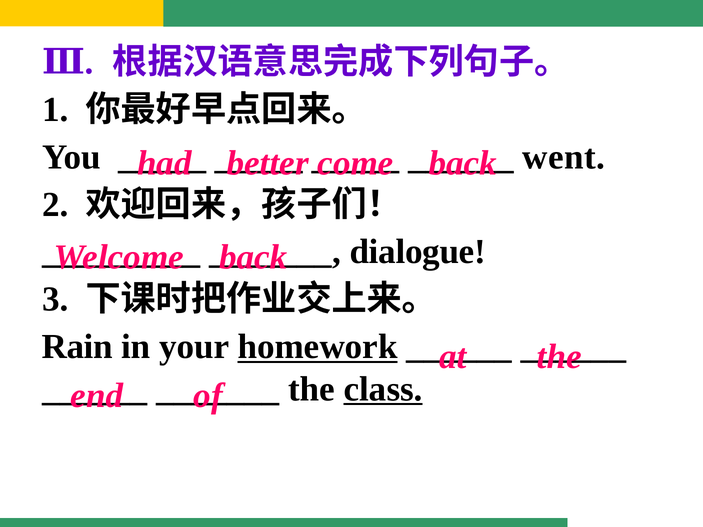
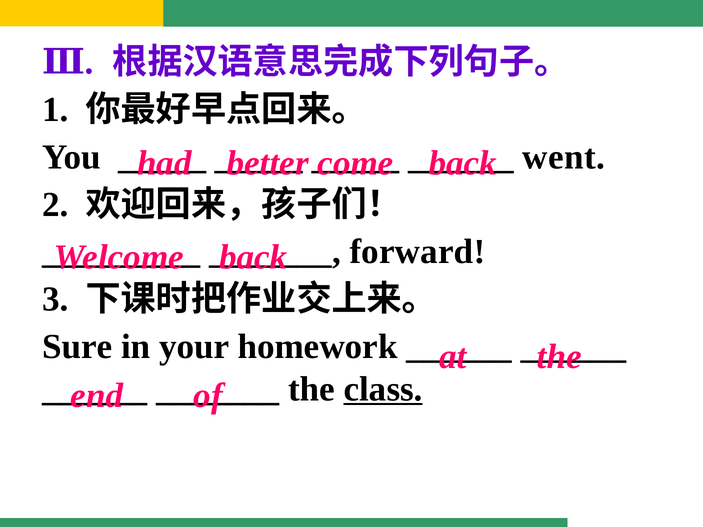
dialogue: dialogue -> forward
Rain: Rain -> Sure
homework underline: present -> none
